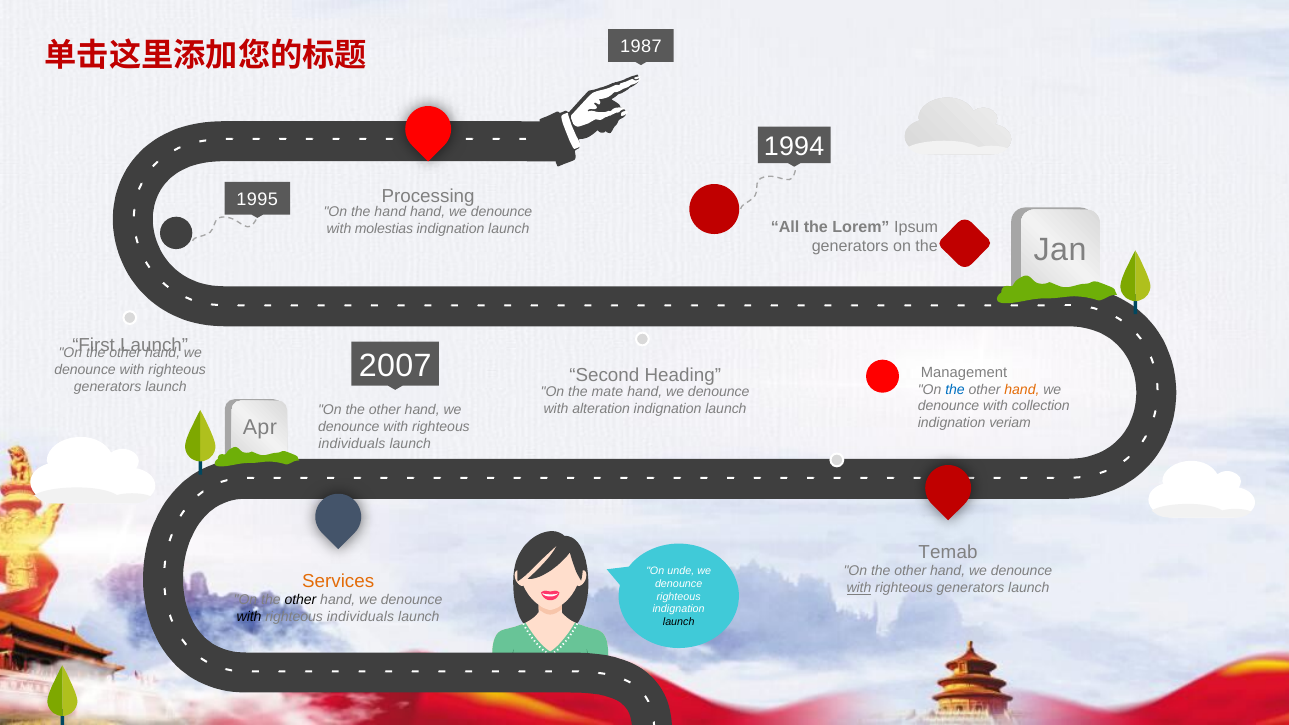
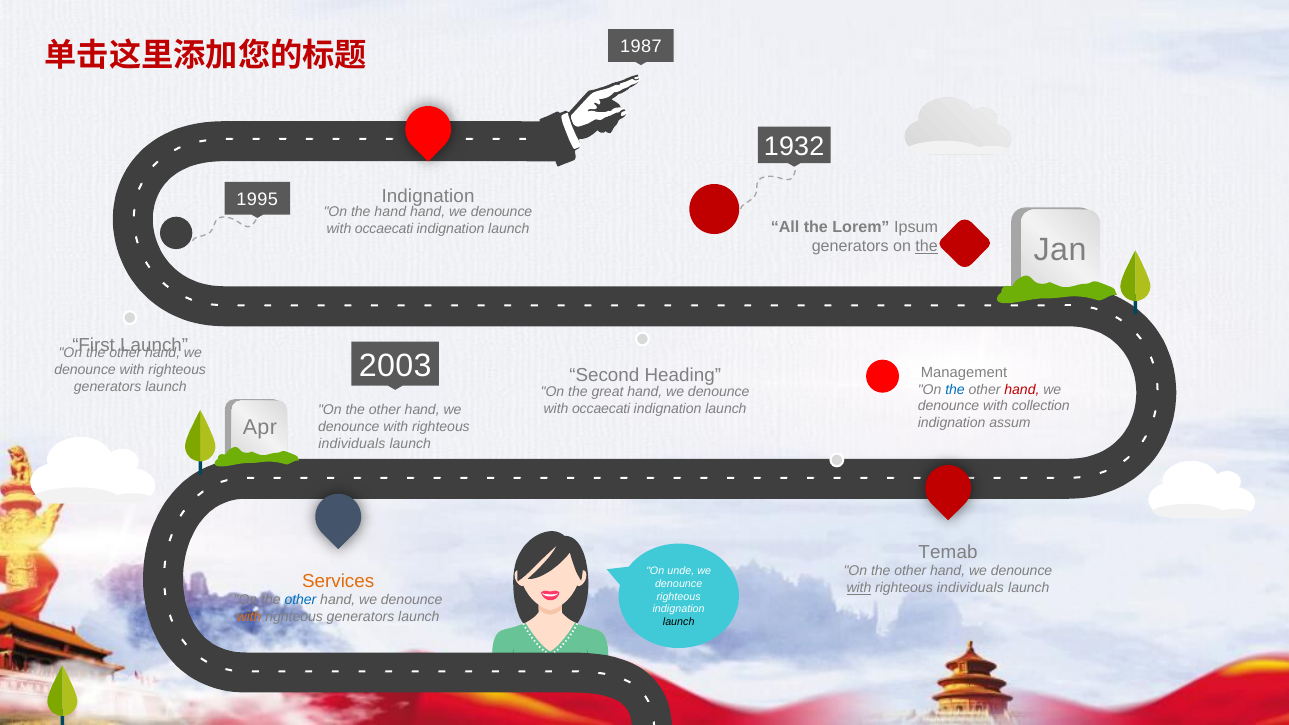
1994: 1994 -> 1932
Processing at (428, 196): Processing -> Indignation
molestias at (384, 229): molestias -> occaecati
the at (927, 246) underline: none -> present
2007: 2007 -> 2003
hand at (1022, 389) colour: orange -> red
mate: mate -> great
alteration at (601, 409): alteration -> occaecati
veriam: veriam -> assum
generators at (970, 588): generators -> individuals
other at (300, 600) colour: black -> blue
with at (249, 617) colour: black -> orange
individuals at (360, 617): individuals -> generators
